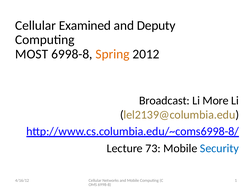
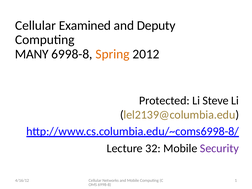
MOST: MOST -> MANY
Broadcast: Broadcast -> Protected
More: More -> Steve
73: 73 -> 32
Security colour: blue -> purple
